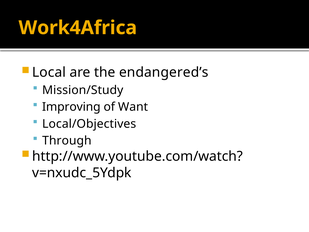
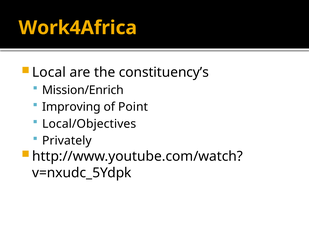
endangered’s: endangered’s -> constituency’s
Mission/Study: Mission/Study -> Mission/Enrich
Want: Want -> Point
Through: Through -> Privately
